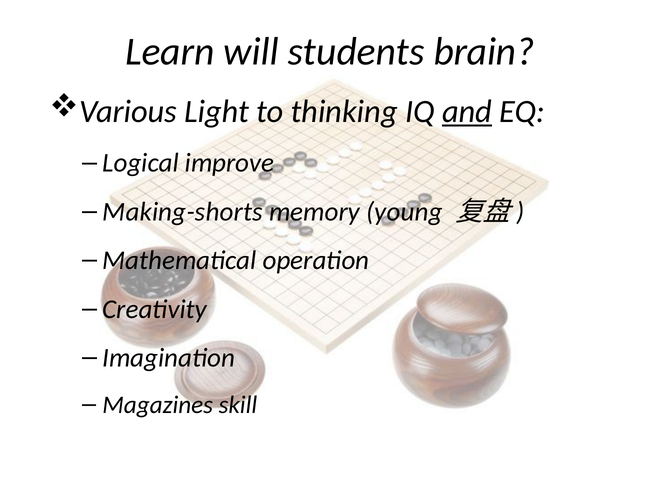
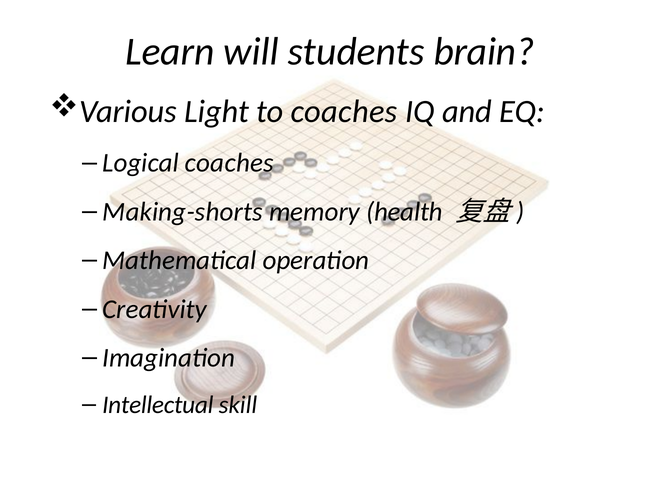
to thinking: thinking -> coaches
and underline: present -> none
Logical improve: improve -> coaches
young: young -> health
Magazines: Magazines -> Intellectual
